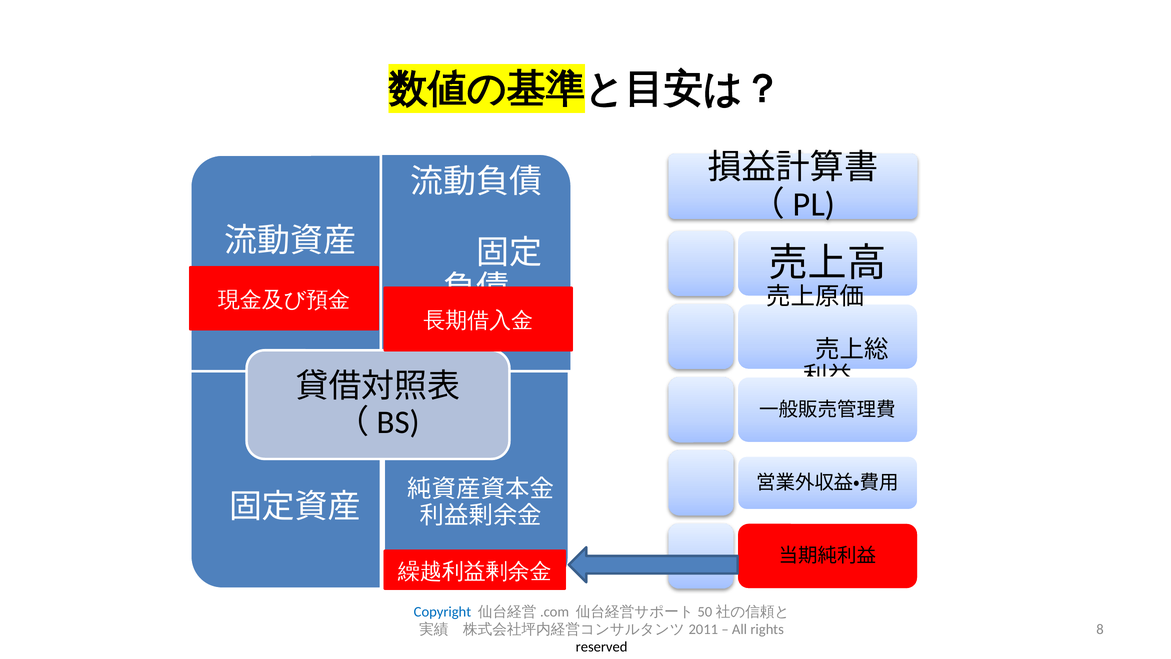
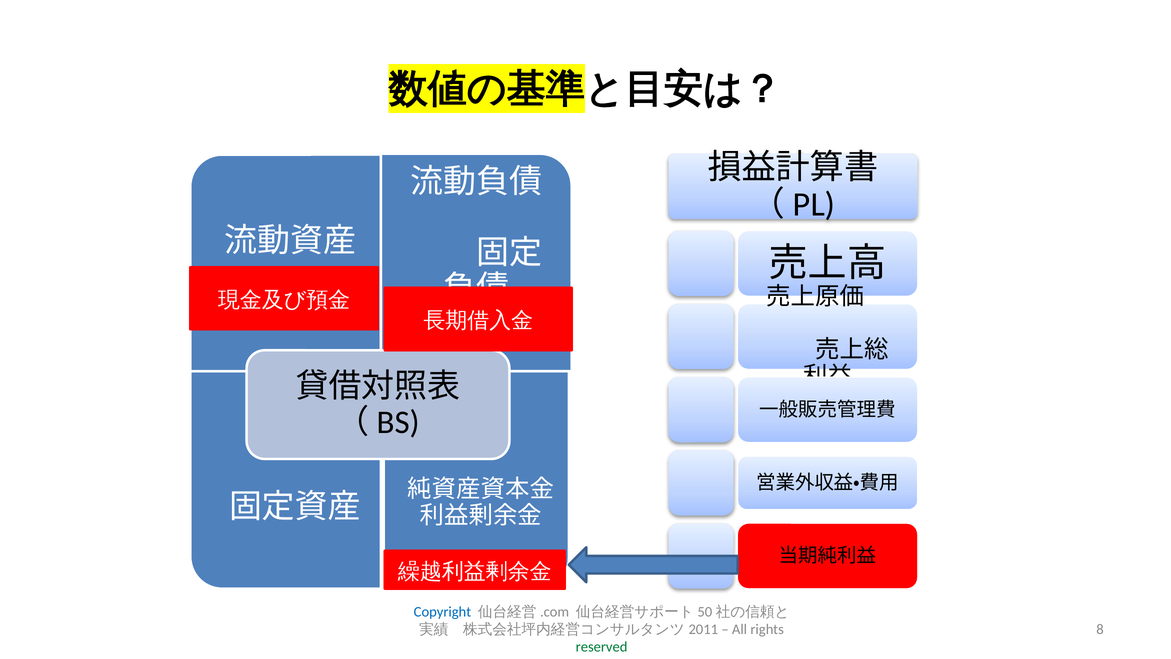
reserved colour: black -> green
